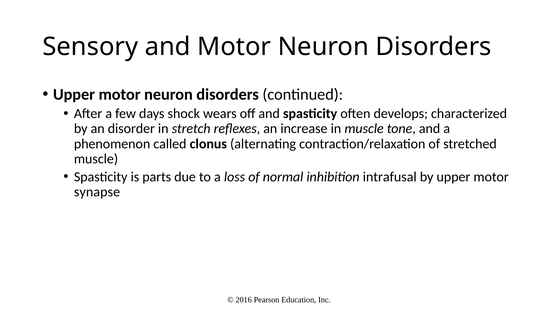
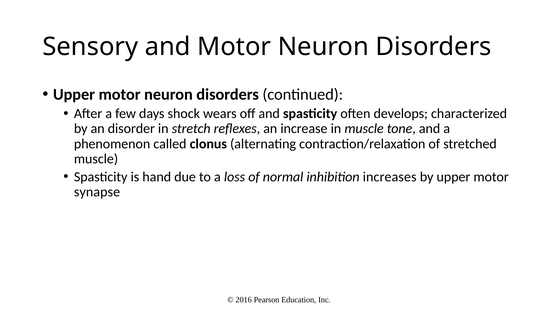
parts: parts -> hand
intrafusal: intrafusal -> increases
